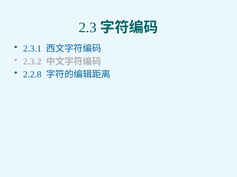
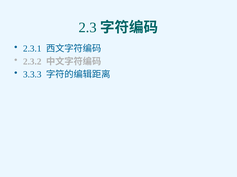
2.2.8: 2.2.8 -> 3.3.3
